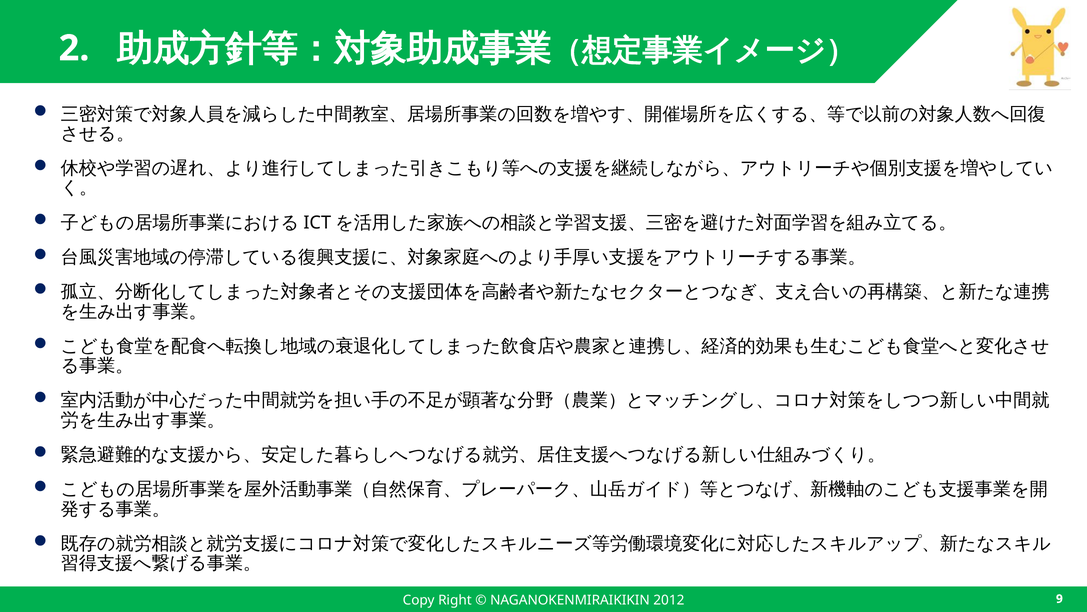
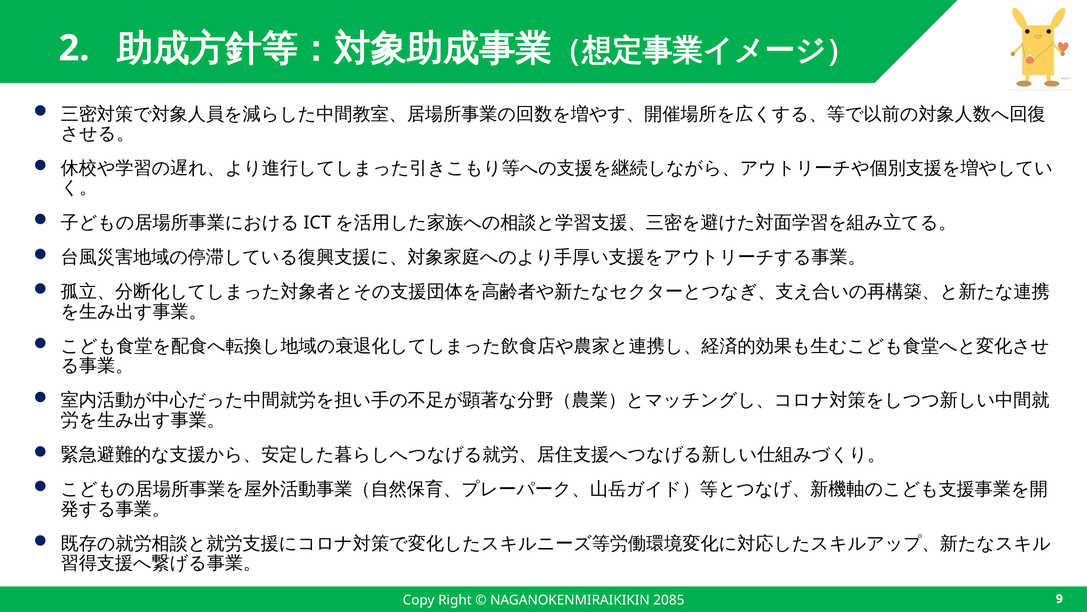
2012: 2012 -> 2085
